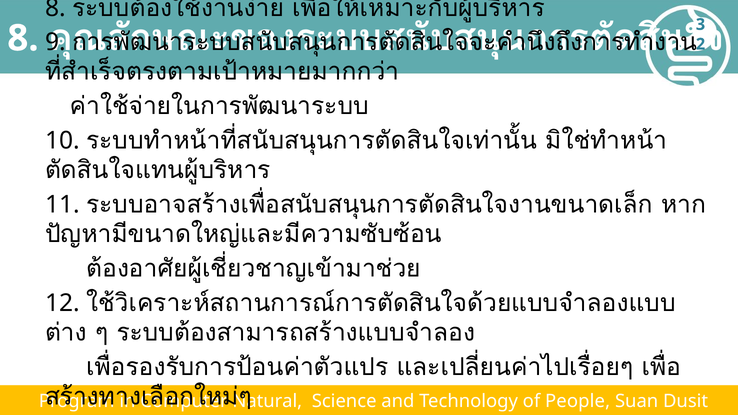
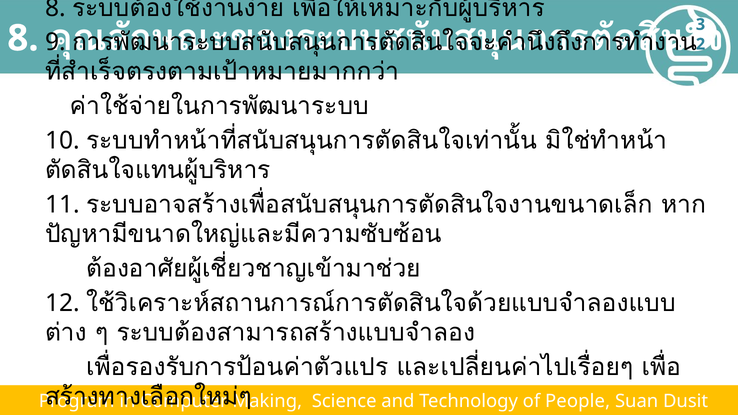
Natural: Natural -> Making
